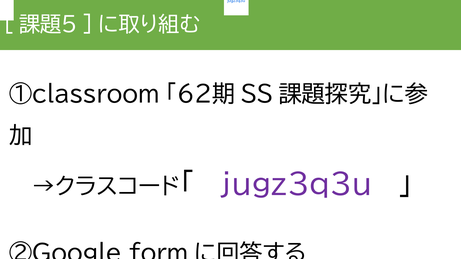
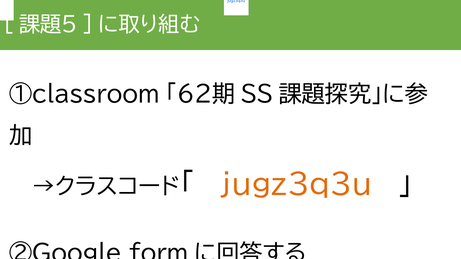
jugz3q3u at (296, 185) colour: purple -> orange
